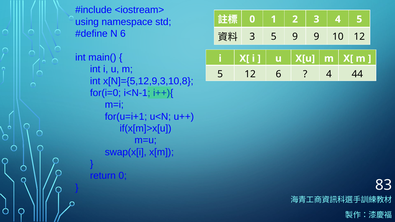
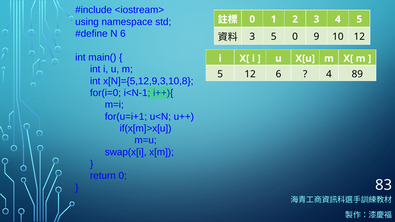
5 9: 9 -> 0
44: 44 -> 89
